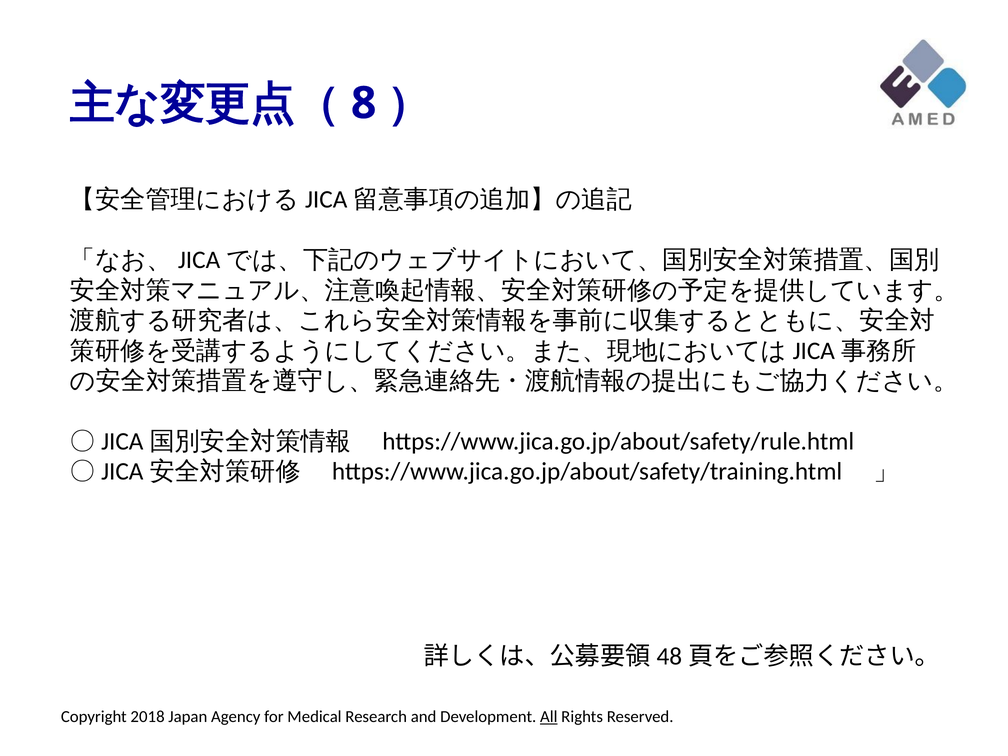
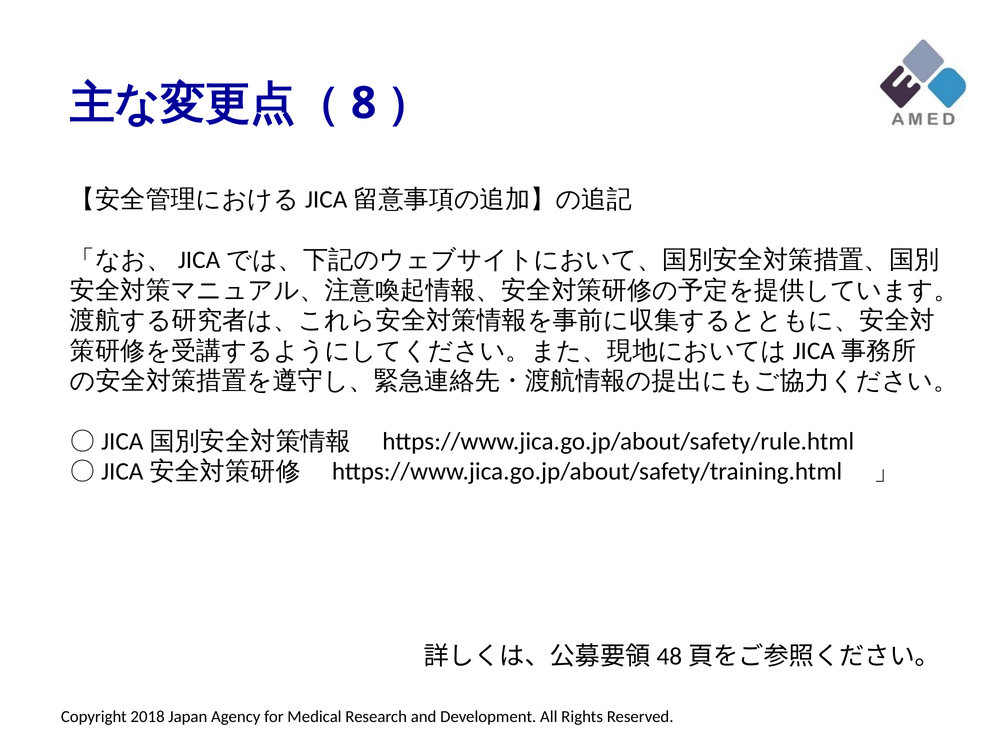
All at (549, 717) underline: present -> none
